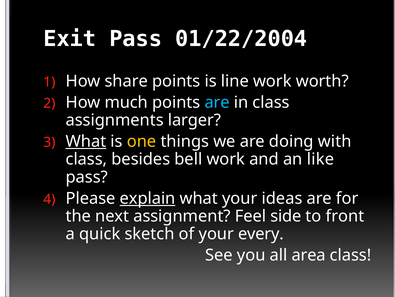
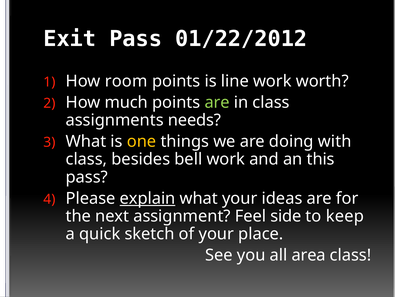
01/22/2004: 01/22/2004 -> 01/22/2012
share: share -> room
are at (217, 102) colour: light blue -> light green
larger: larger -> needs
What at (86, 141) underline: present -> none
like: like -> this
front: front -> keep
every: every -> place
